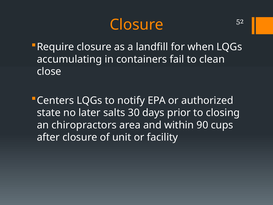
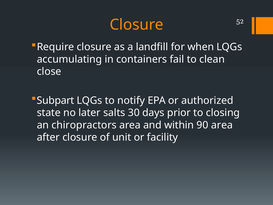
Centers: Centers -> Subpart
90 cups: cups -> area
